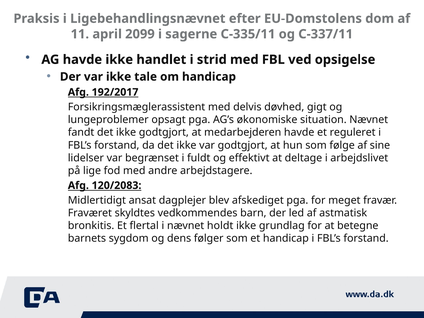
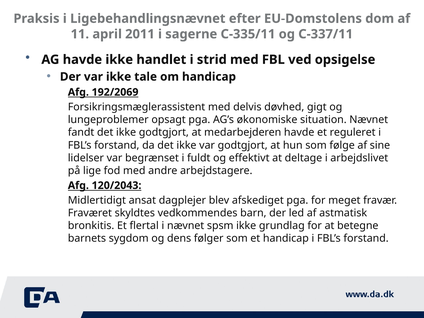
2099: 2099 -> 2011
192/2017: 192/2017 -> 192/2069
120/2083: 120/2083 -> 120/2043
holdt: holdt -> spsm
